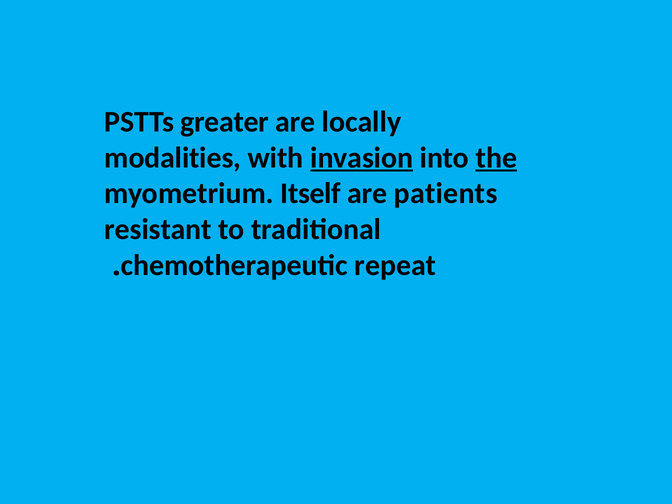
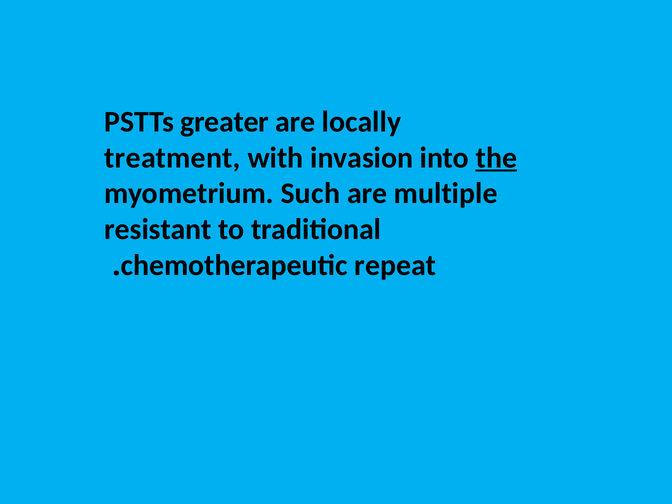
modalities: modalities -> treatment
invasion underline: present -> none
Itself: Itself -> Such
patients: patients -> multiple
